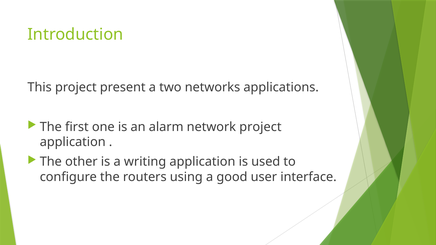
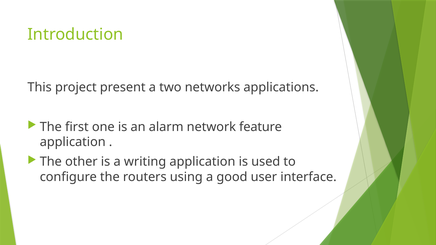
network project: project -> feature
